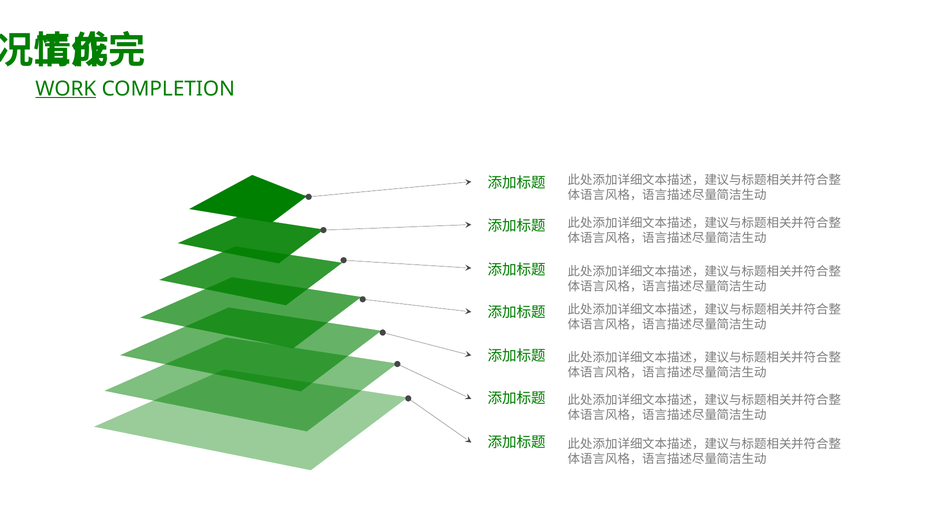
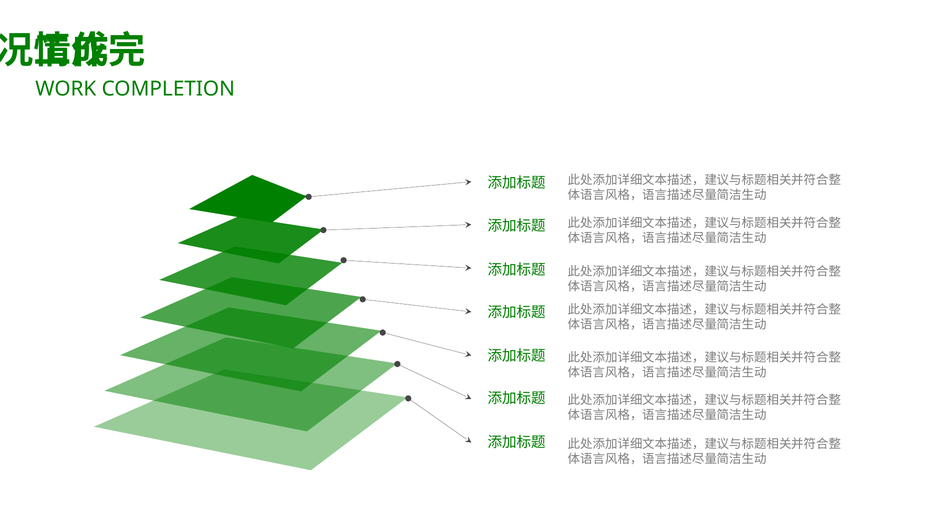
WORK underline: present -> none
